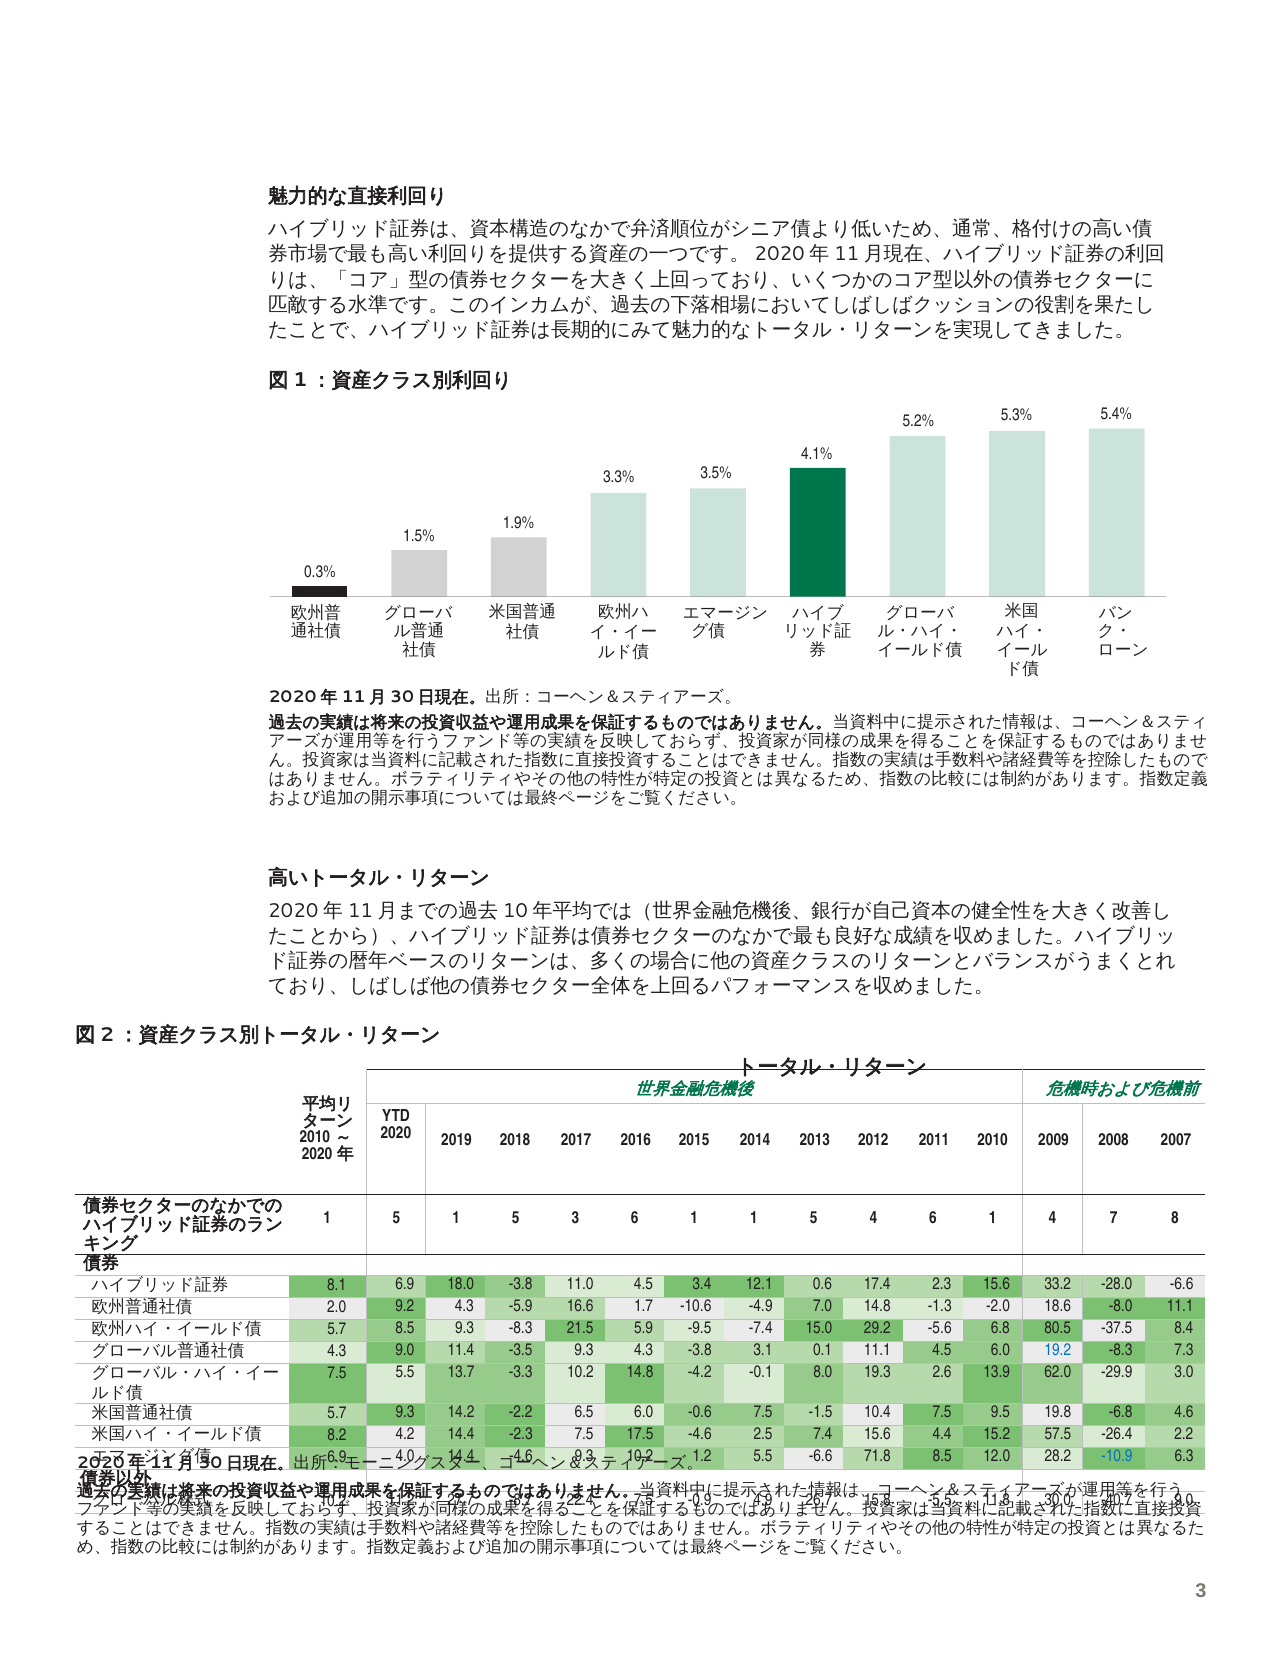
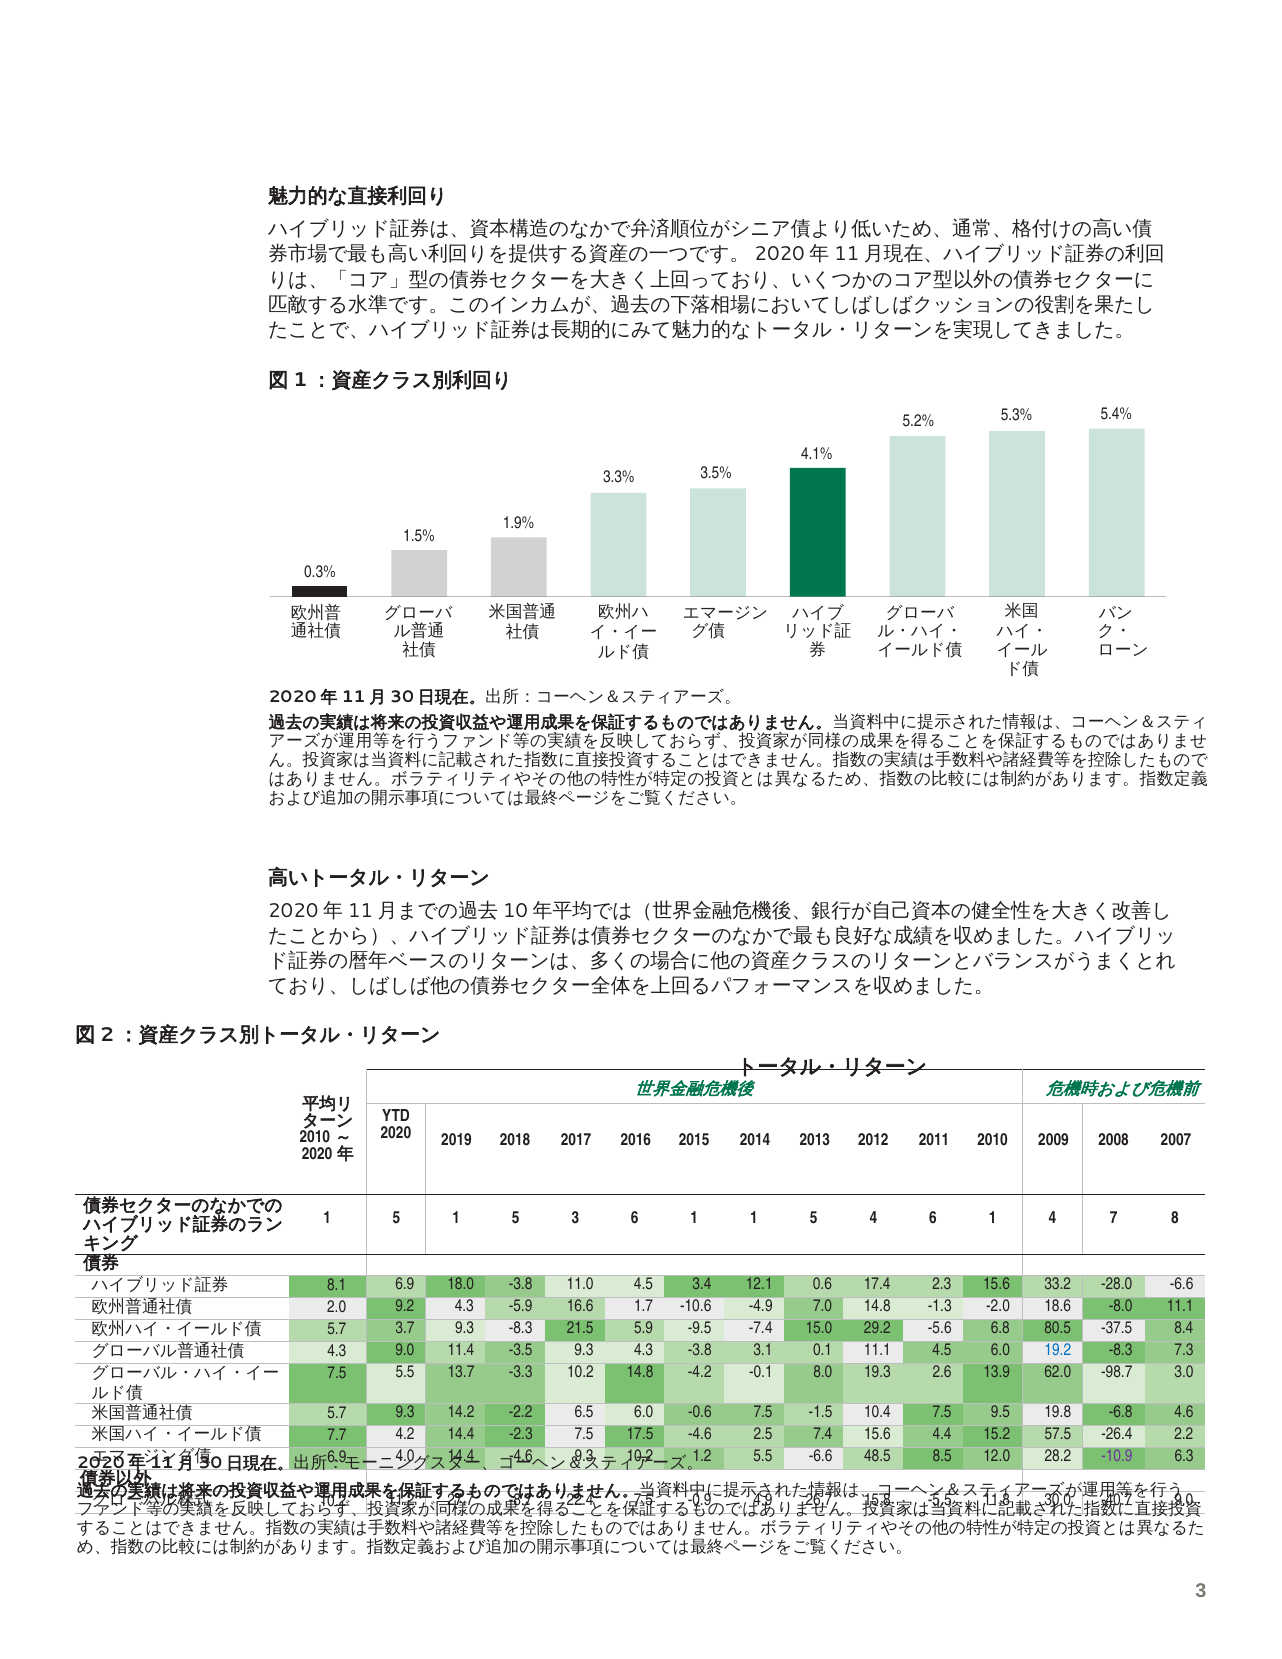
5.7 8.5: 8.5 -> 3.7
-29.9: -29.9 -> -98.7
8.2: 8.2 -> 7.7
71.8: 71.8 -> 48.5
-10.9 colour: blue -> purple
